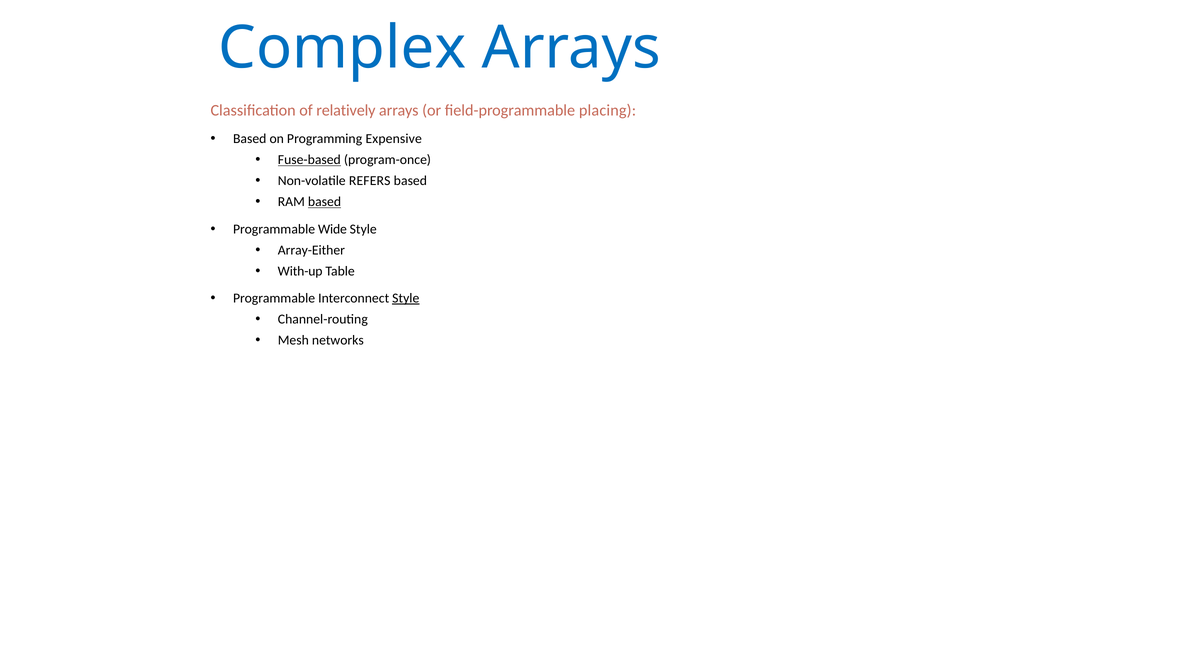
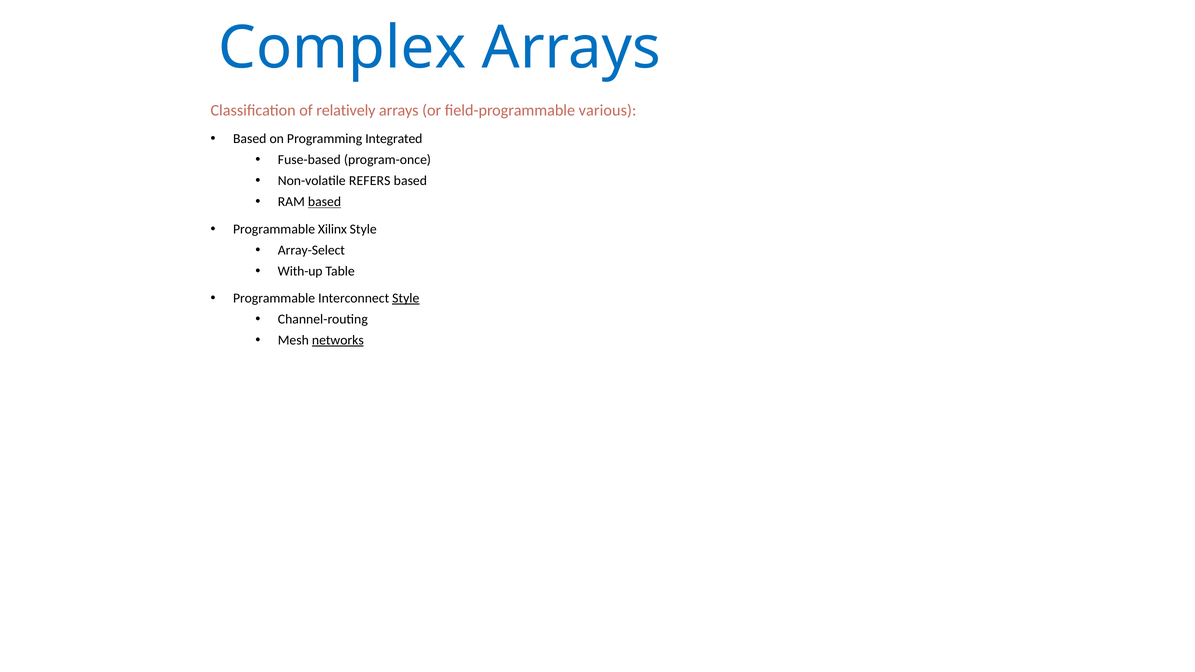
placing: placing -> various
Expensive: Expensive -> Integrated
Fuse-based underline: present -> none
Wide: Wide -> Xilinx
Array-Either: Array-Either -> Array-Select
networks underline: none -> present
